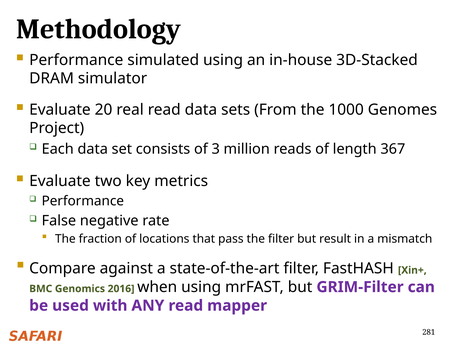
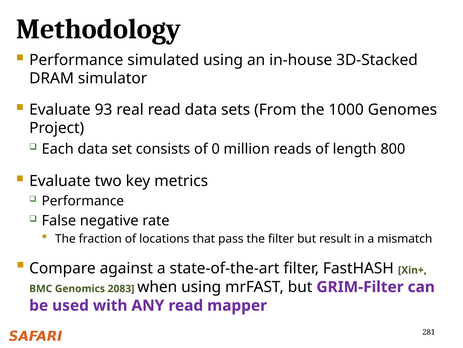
20: 20 -> 93
3: 3 -> 0
367: 367 -> 800
2016: 2016 -> 2083
